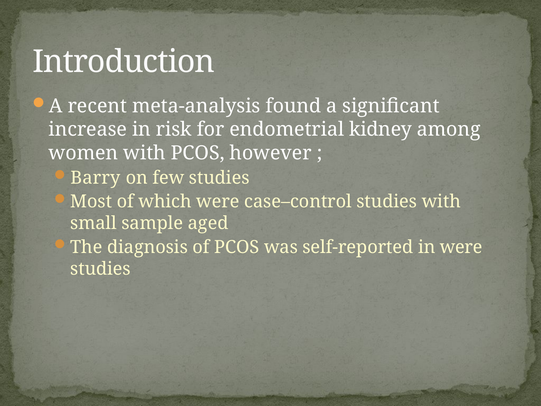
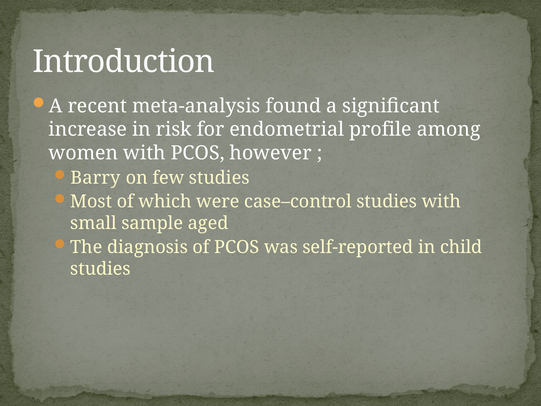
kidney: kidney -> profile
in were: were -> child
